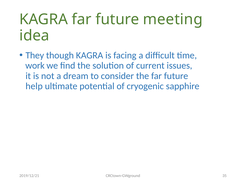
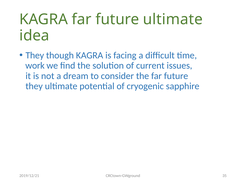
future meeting: meeting -> ultimate
help at (34, 86): help -> they
